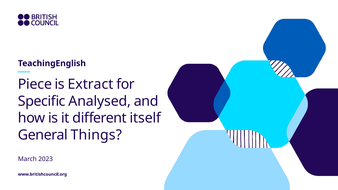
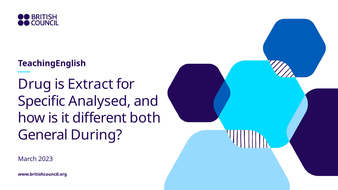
Piece: Piece -> Drug
itself: itself -> both
Things: Things -> During
